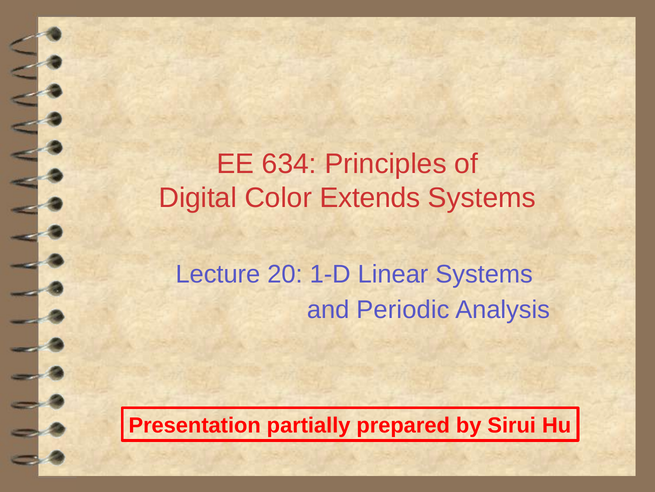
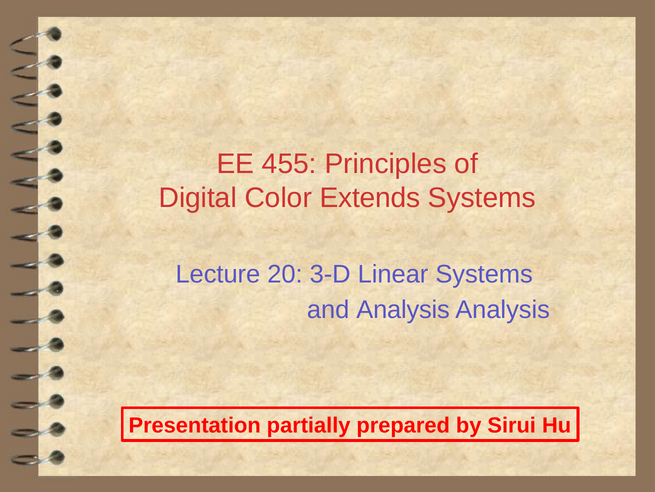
634: 634 -> 455
1-D: 1-D -> 3-D
and Periodic: Periodic -> Analysis
